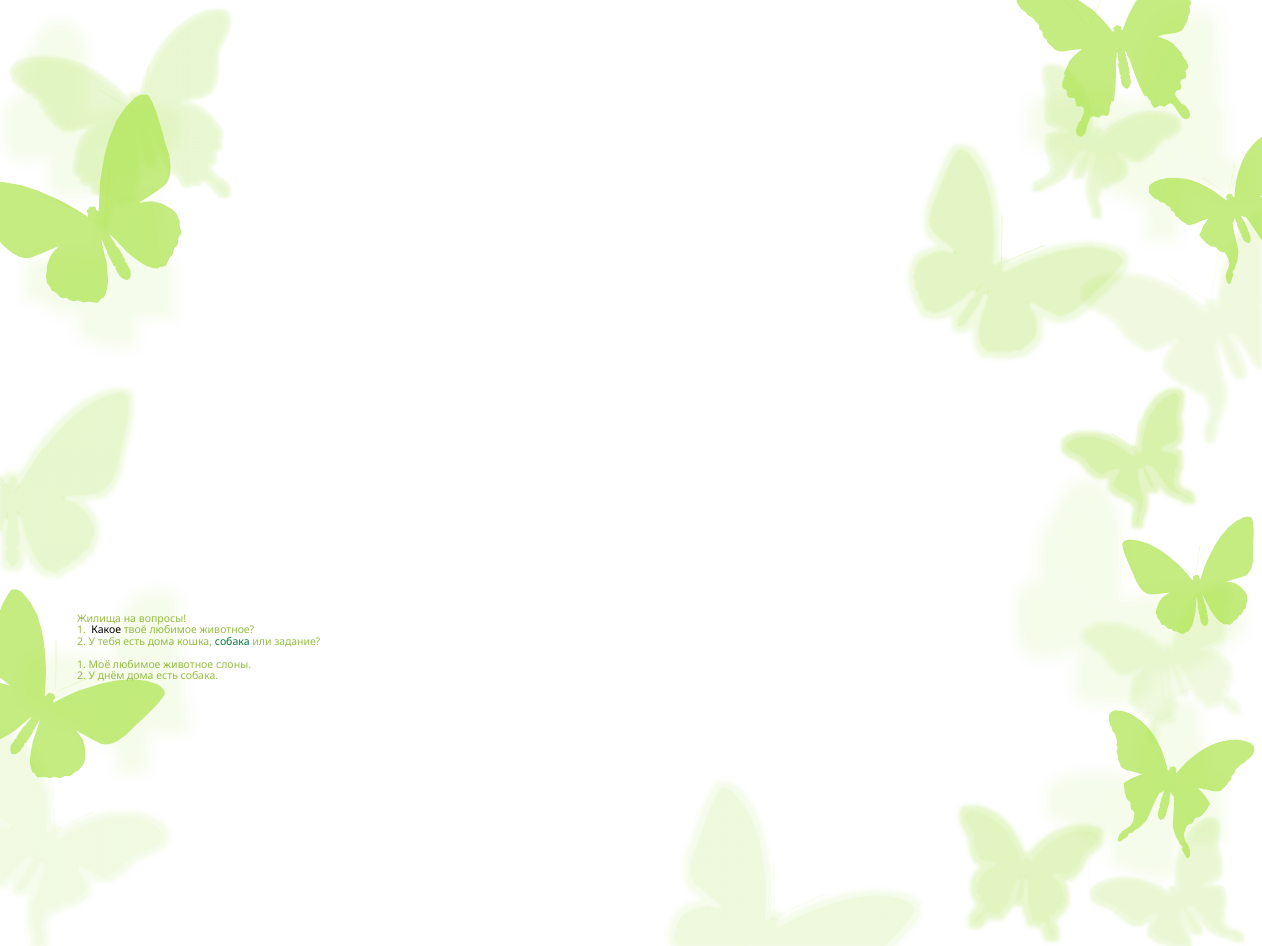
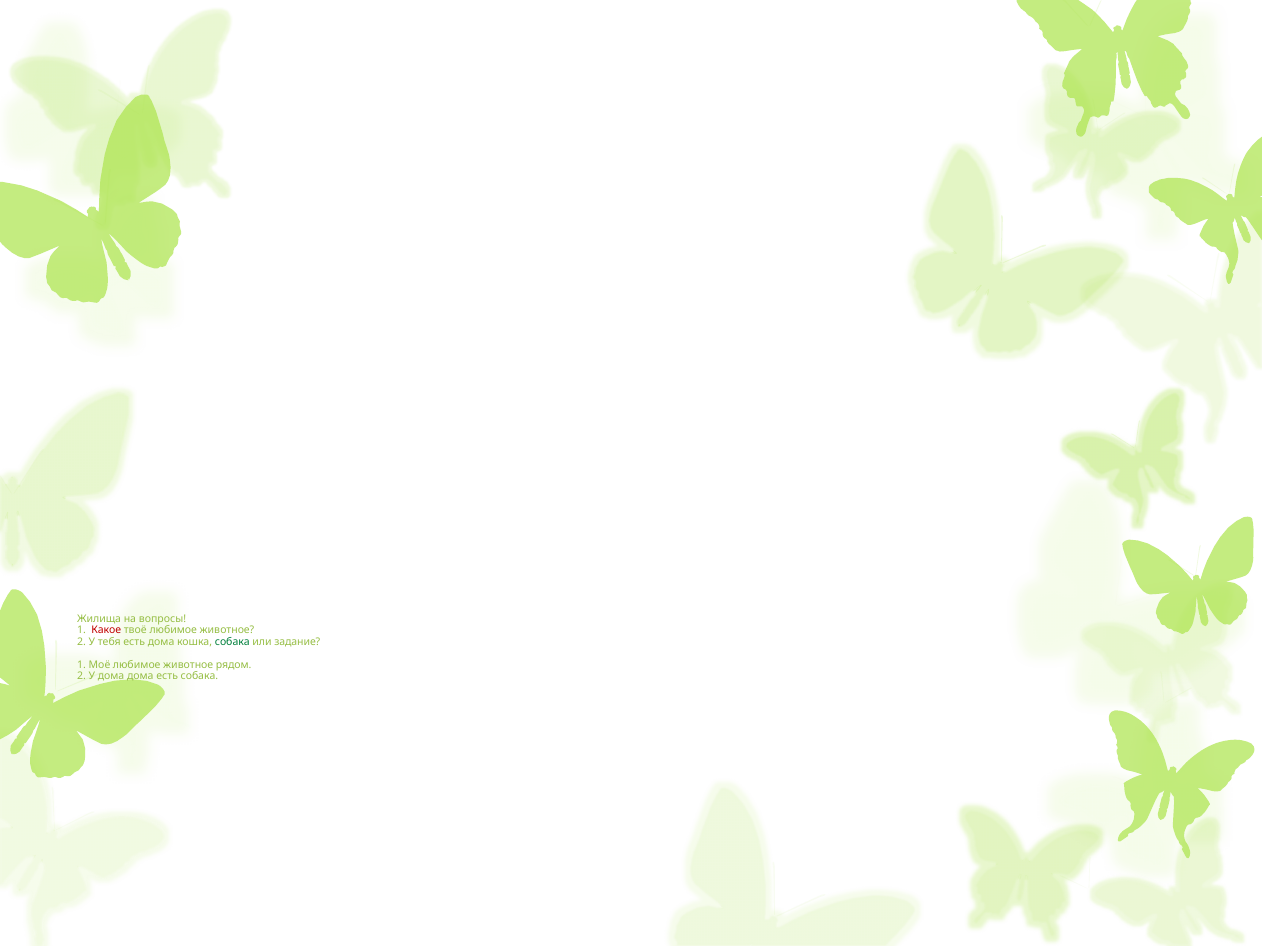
Какое colour: black -> red
слоны: слоны -> рядом
У днём: днём -> дома
